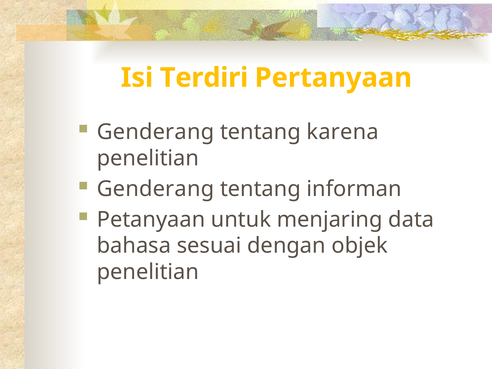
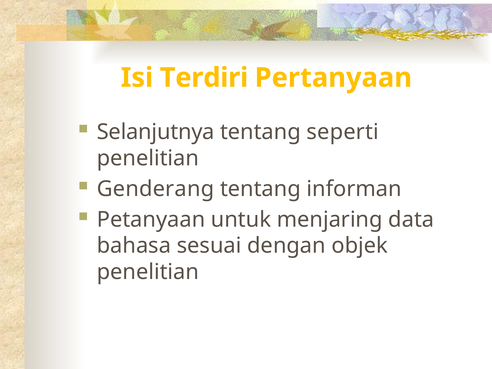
Genderang at (155, 132): Genderang -> Selanjutnya
karena: karena -> seperti
